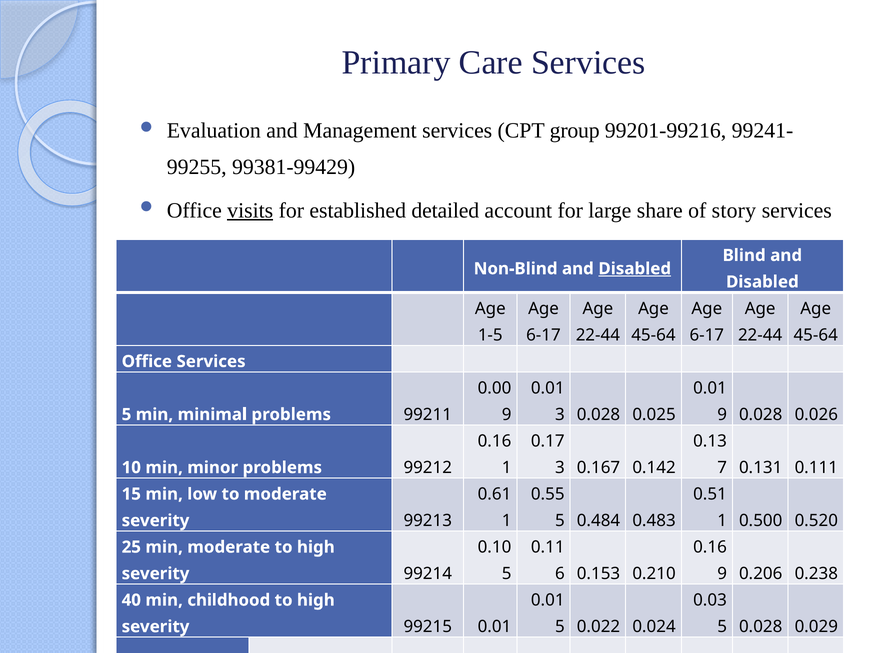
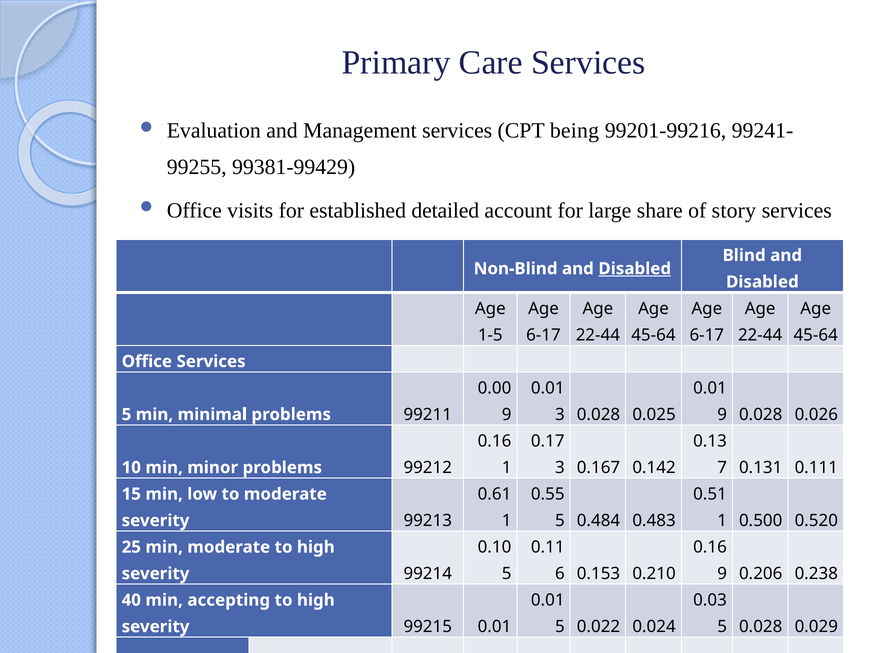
group: group -> being
visits underline: present -> none
childhood: childhood -> accepting
